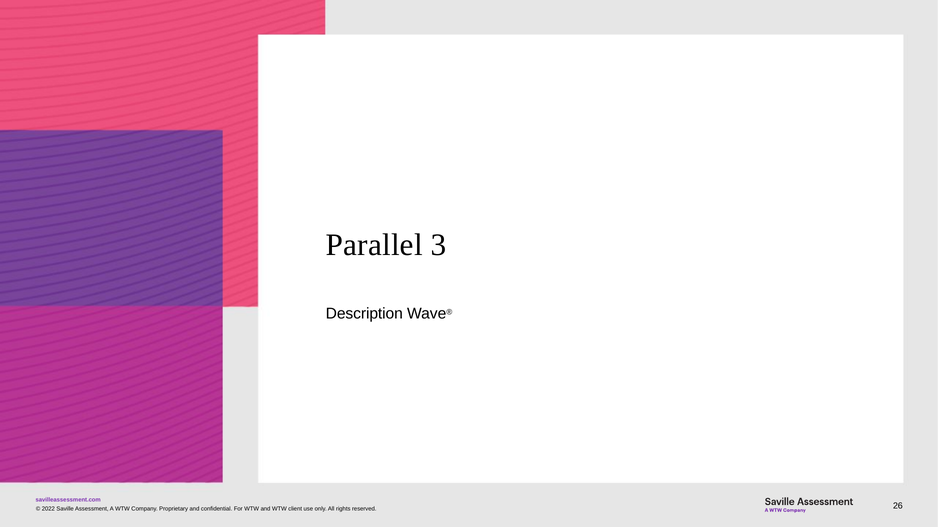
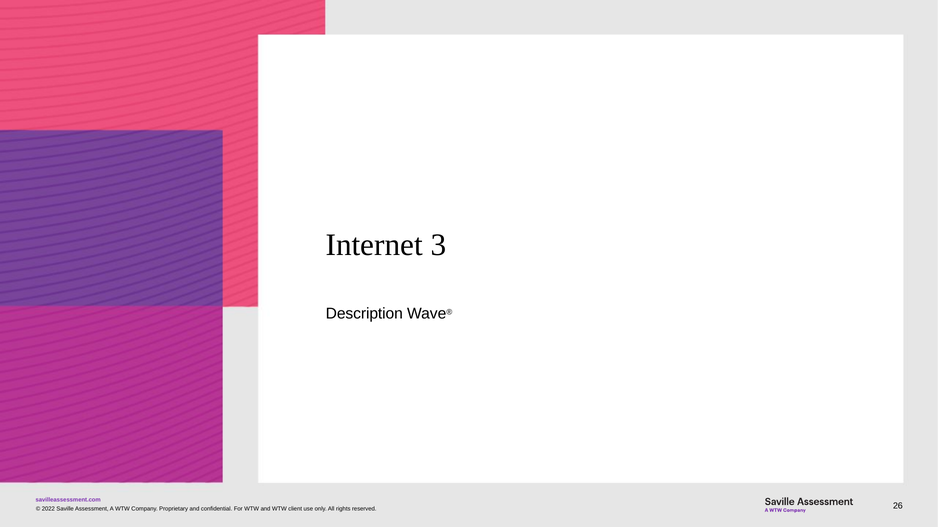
Parallel: Parallel -> Internet
